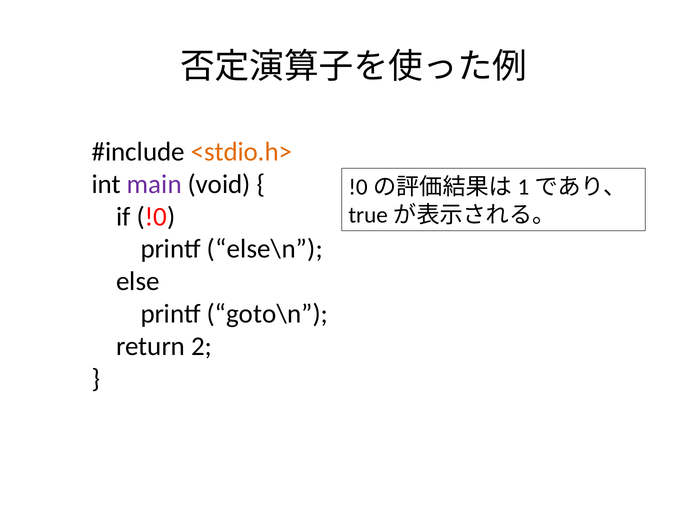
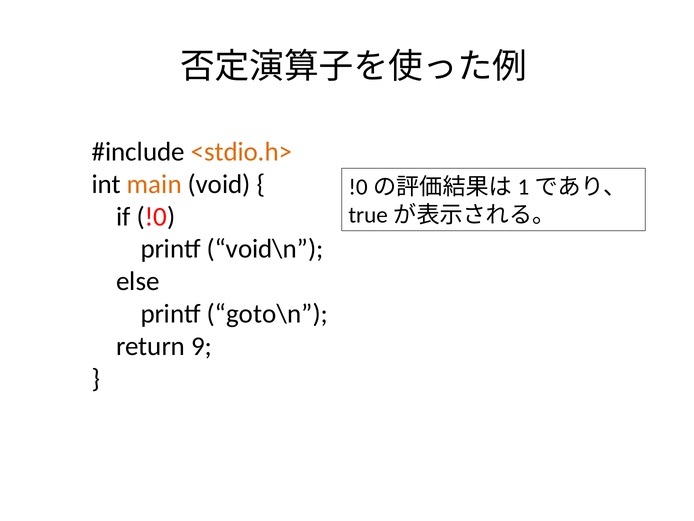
main colour: purple -> orange
else\n: else\n -> void\n
2: 2 -> 9
